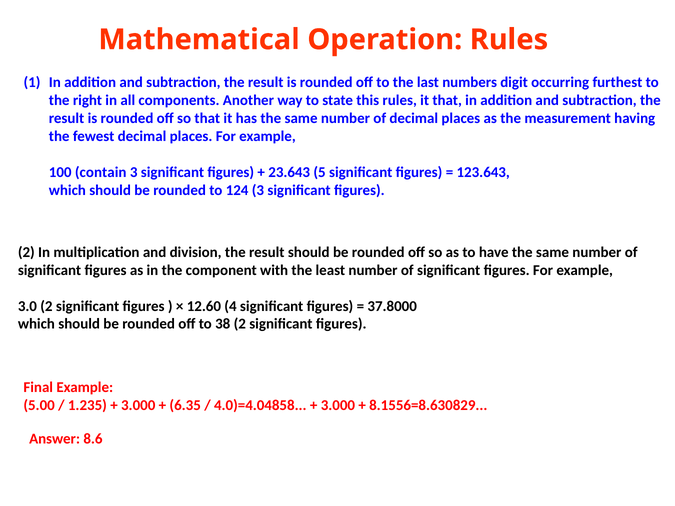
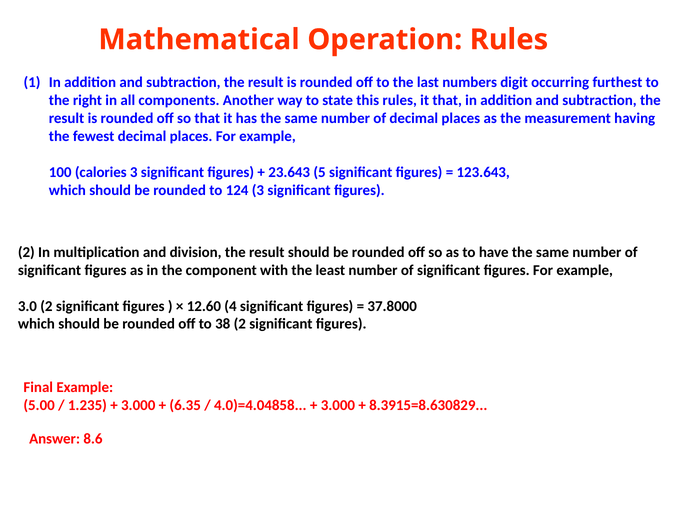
contain: contain -> calories
8.1556=8.630829: 8.1556=8.630829 -> 8.3915=8.630829
